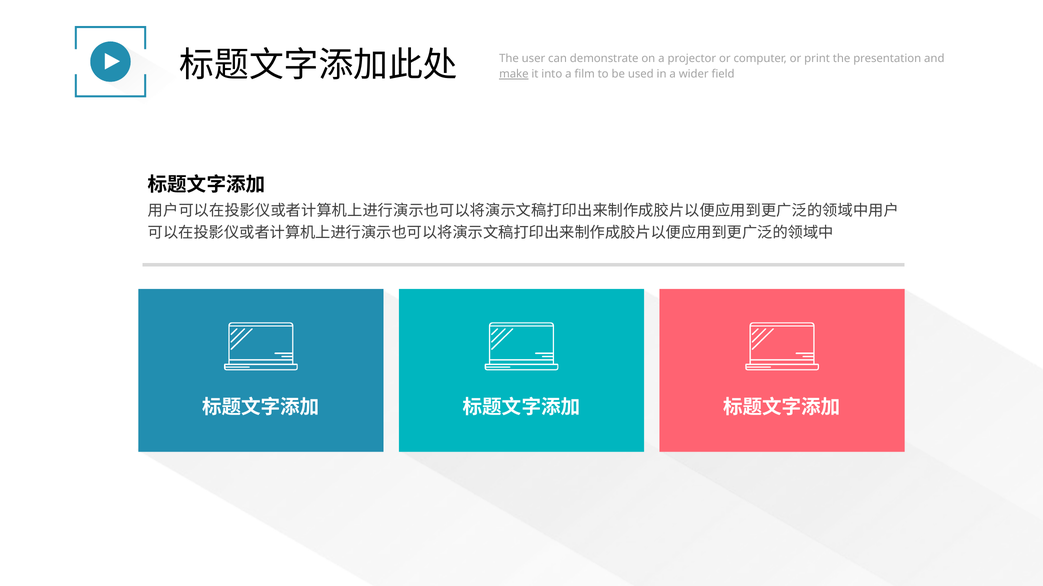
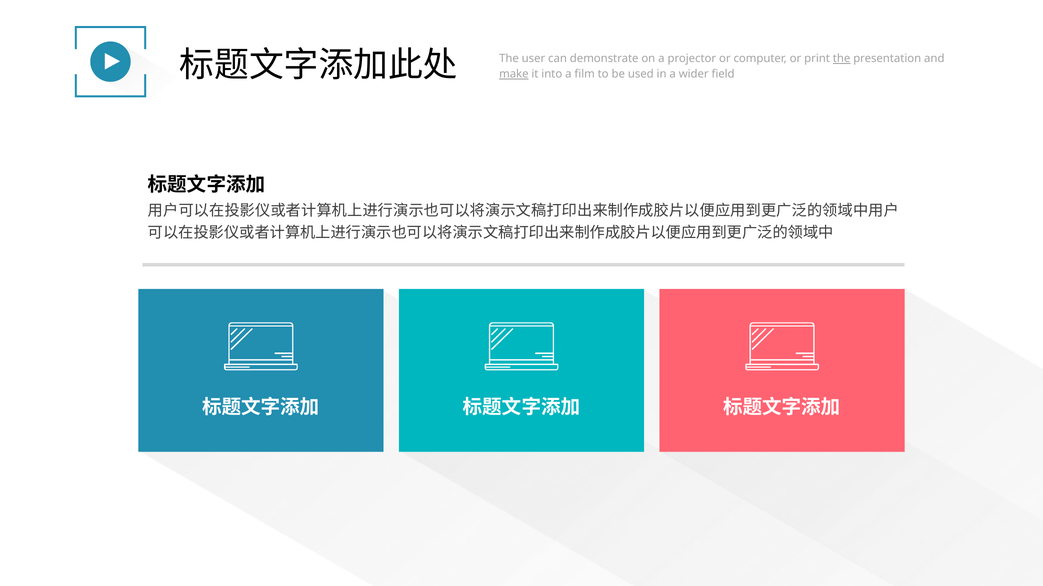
the at (842, 59) underline: none -> present
